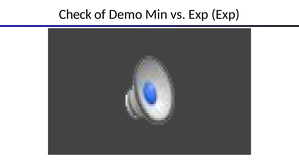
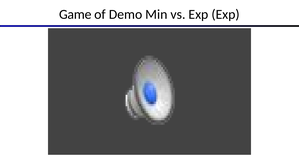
Check: Check -> Game
